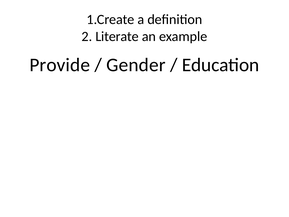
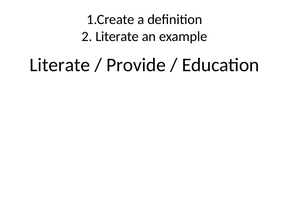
Provide at (60, 65): Provide -> Literate
Gender: Gender -> Provide
